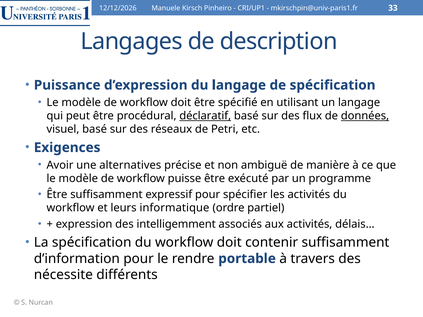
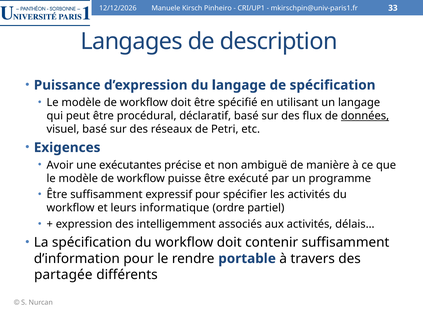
déclaratif underline: present -> none
alternatives: alternatives -> exécutantes
nécessite: nécessite -> partagée
